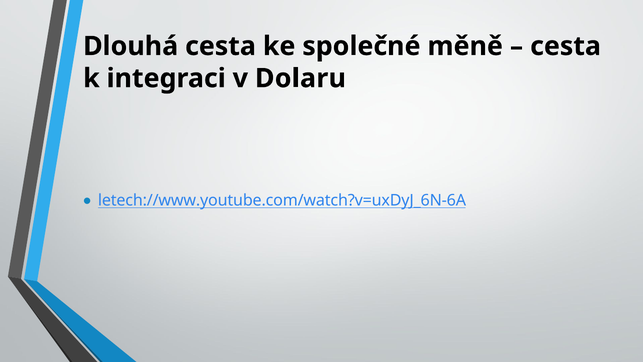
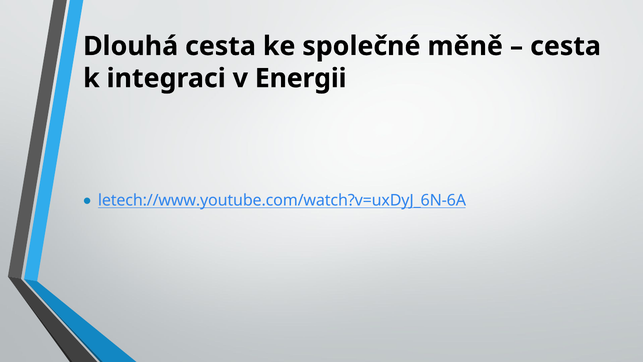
Dolaru: Dolaru -> Energii
